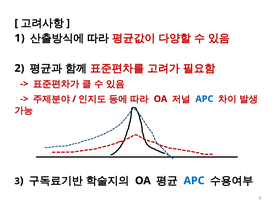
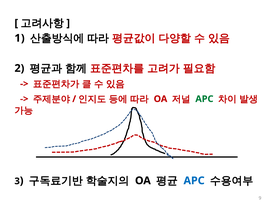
APC at (204, 99) colour: blue -> green
